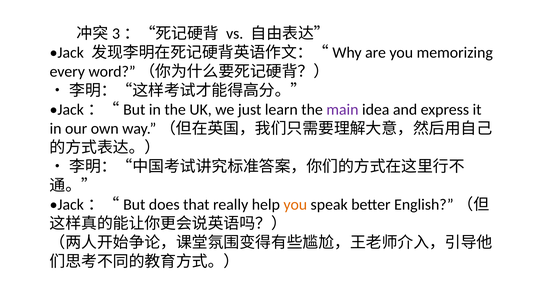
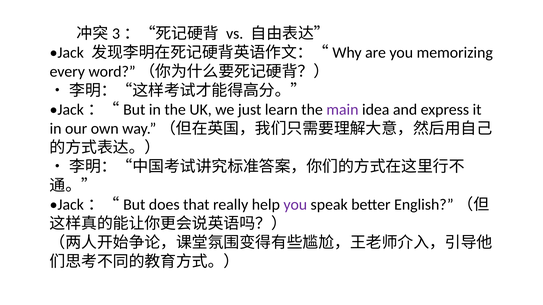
you at (295, 205) colour: orange -> purple
